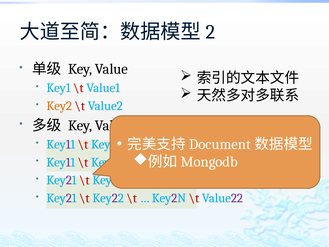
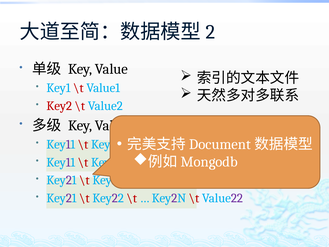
Key2 colour: orange -> red
